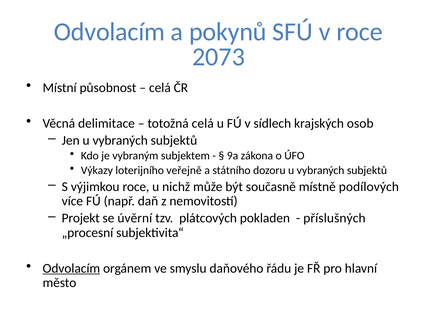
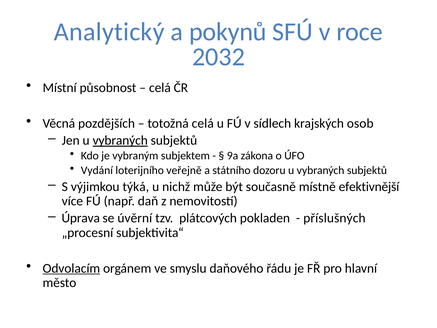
Odvolacím at (109, 32): Odvolacím -> Analytický
2073: 2073 -> 2032
delimitace: delimitace -> pozdějších
vybraných at (120, 140) underline: none -> present
Výkazy: Výkazy -> Vydání
výjimkou roce: roce -> týká
podílových: podílových -> efektivnější
Projekt: Projekt -> Úprava
